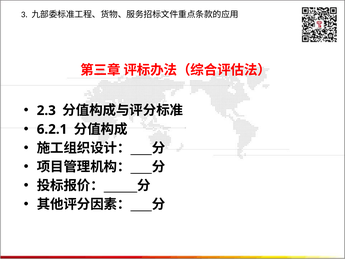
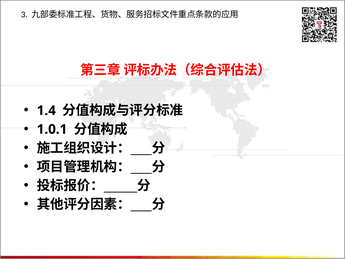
2.3: 2.3 -> 1.4
6.2.1: 6.2.1 -> 1.0.1
